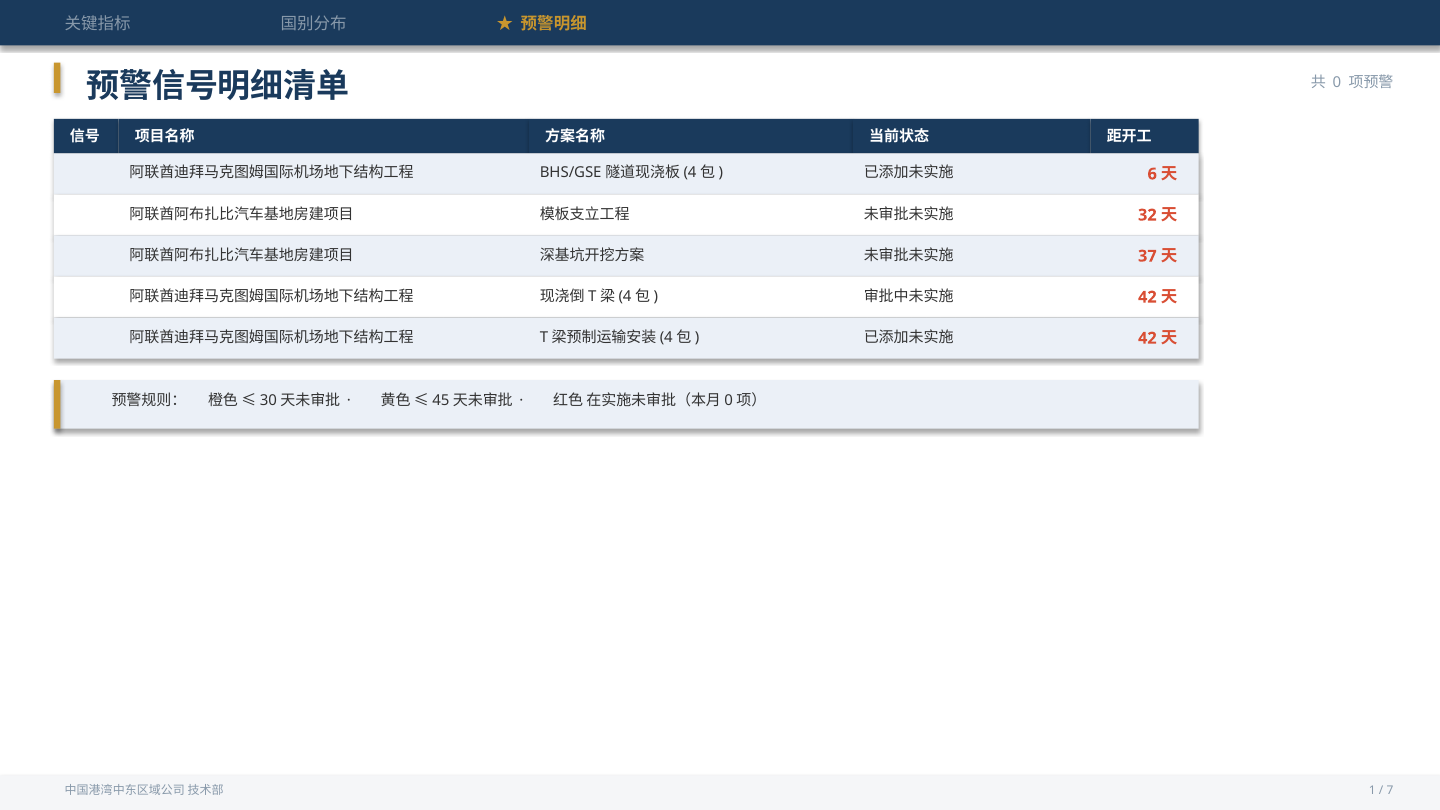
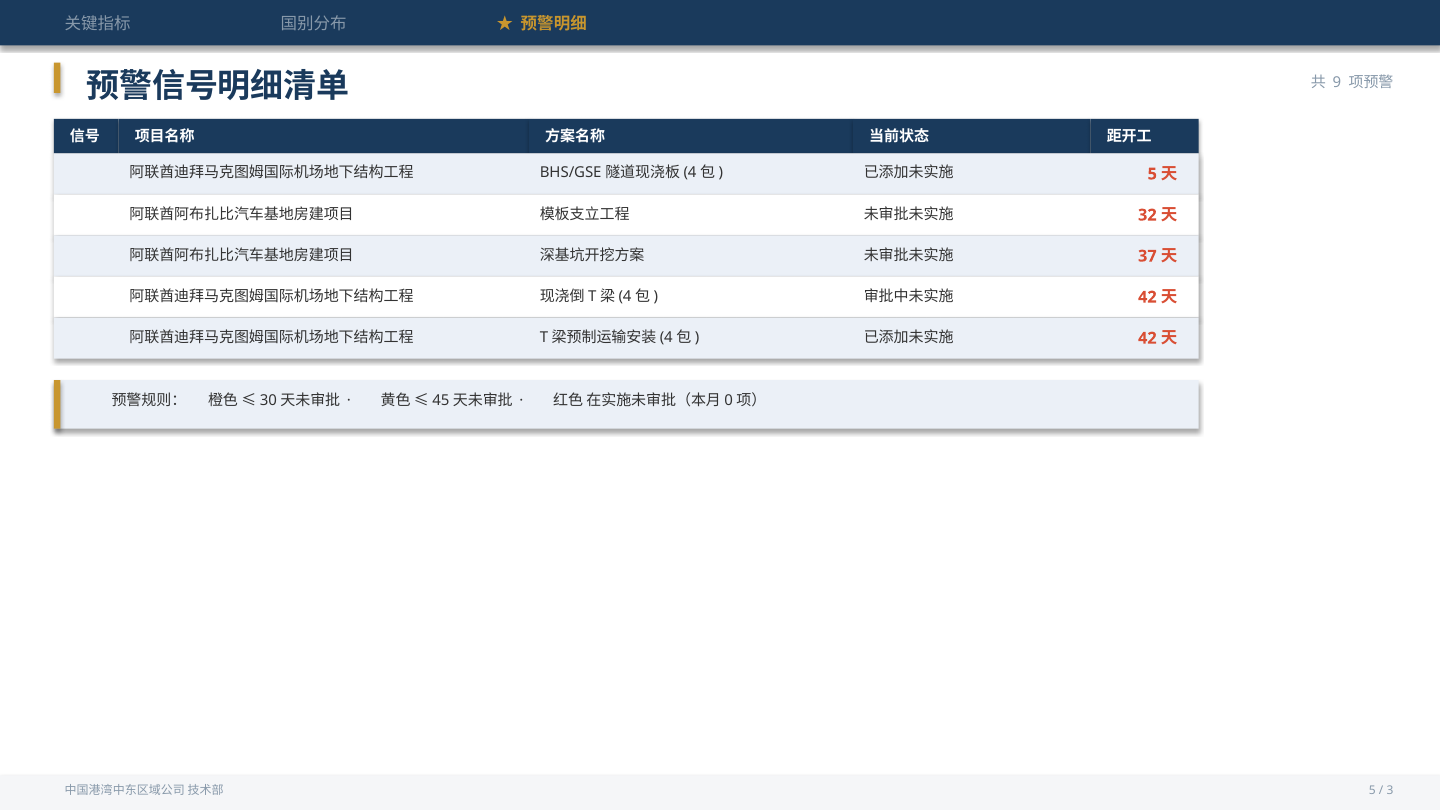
0: 0 -> 9
6 at (1152, 174): 6 -> 5
1 at (1372, 791): 1 -> 5
7: 7 -> 3
